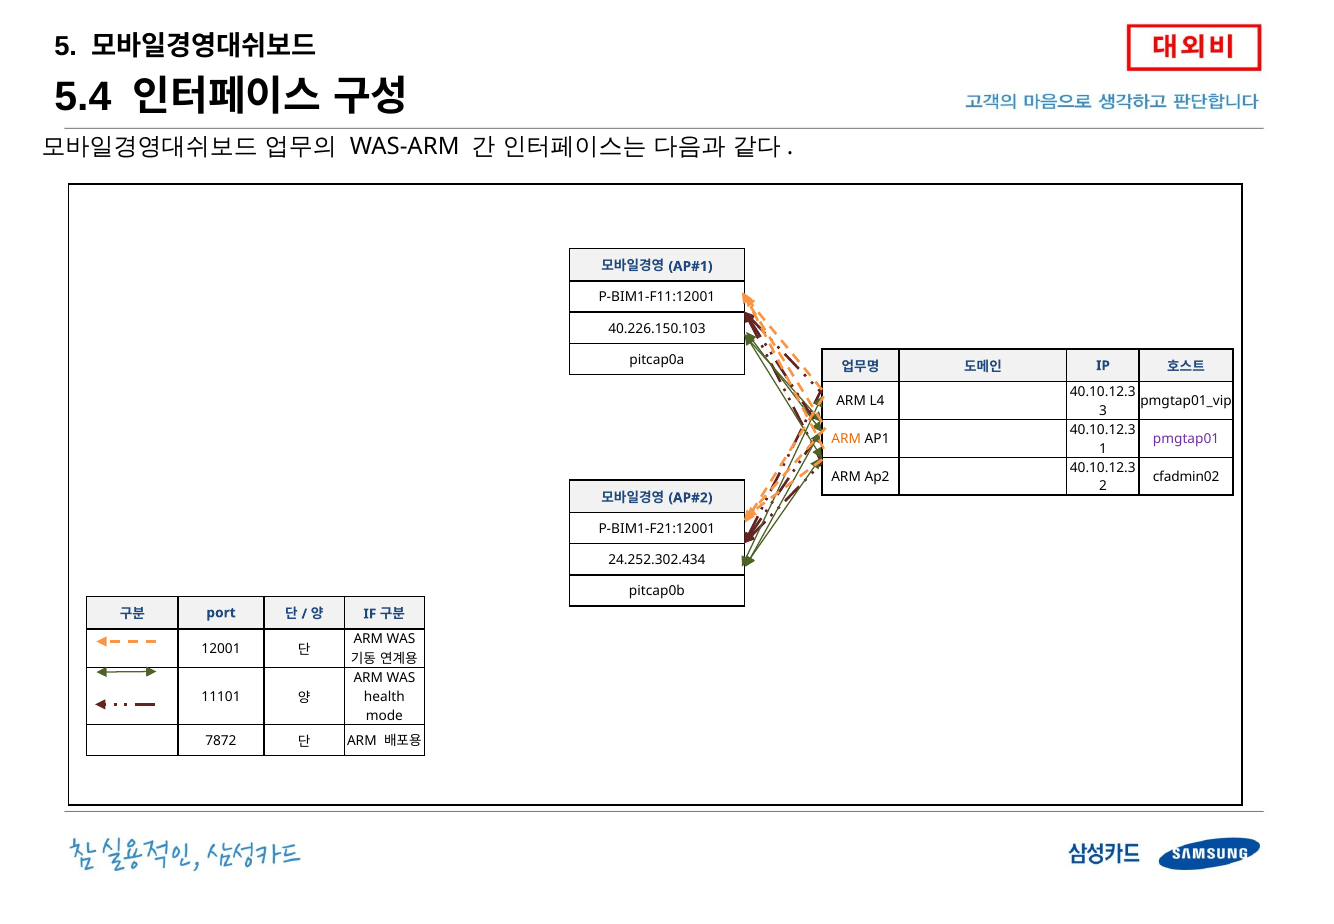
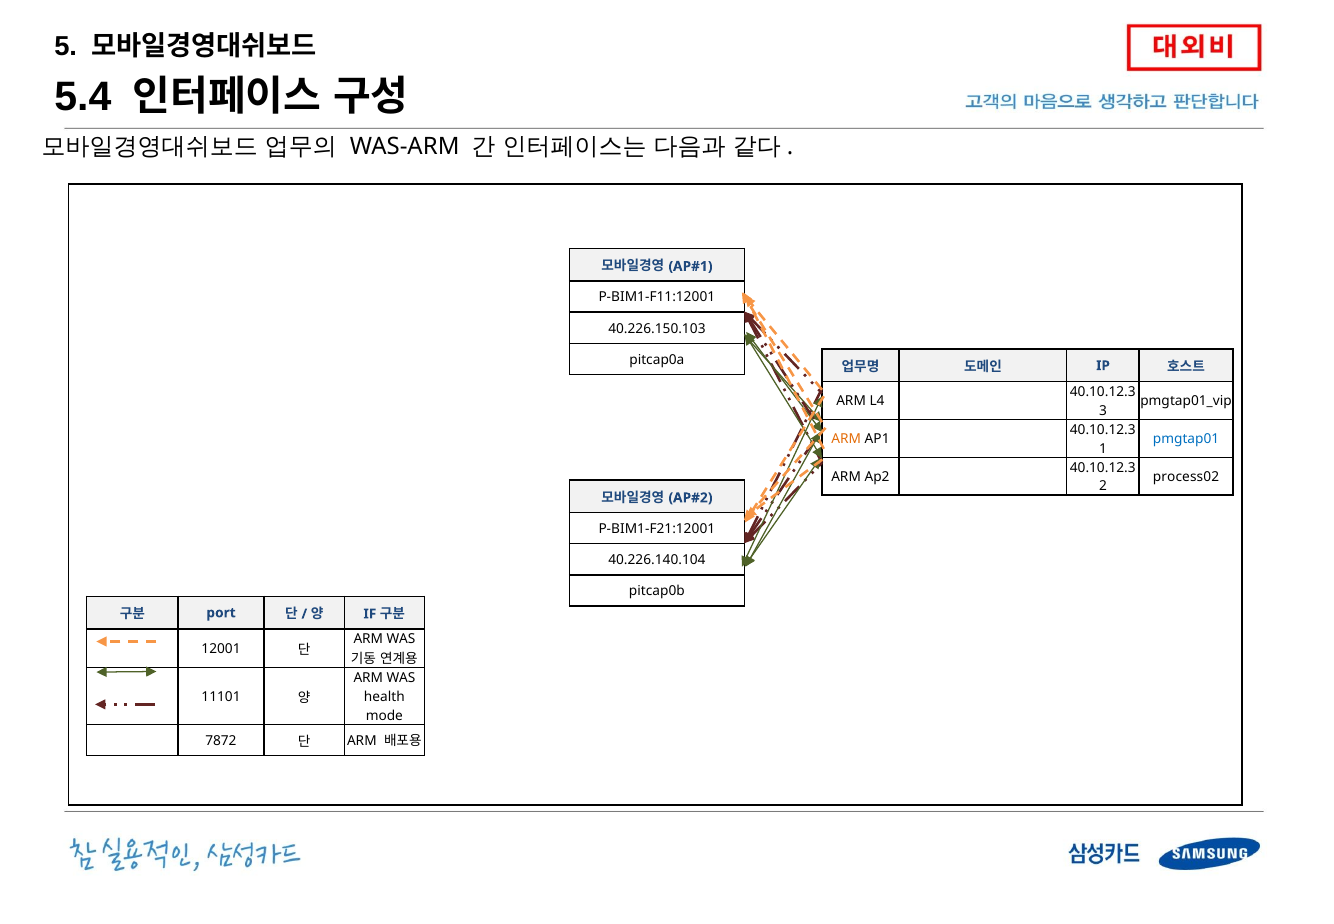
pmgtap01 colour: purple -> blue
cfadmin02: cfadmin02 -> process02
24.252.302.434: 24.252.302.434 -> 40.226.140.104
